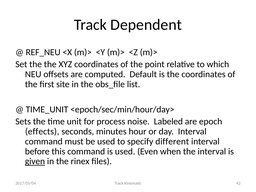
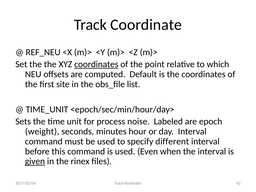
Dependent: Dependent -> Coordinate
coordinates at (96, 64) underline: none -> present
effects: effects -> weight
